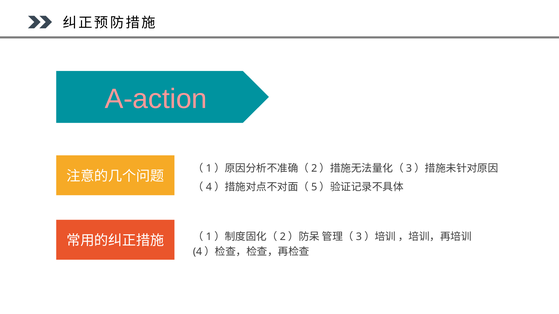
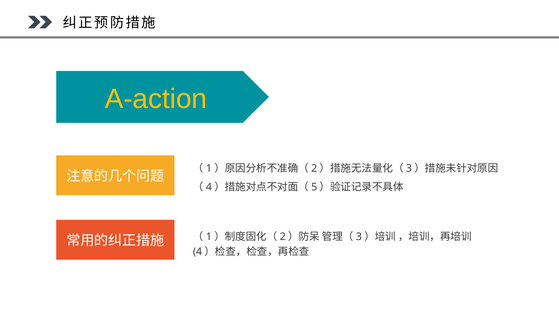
A-action colour: pink -> yellow
